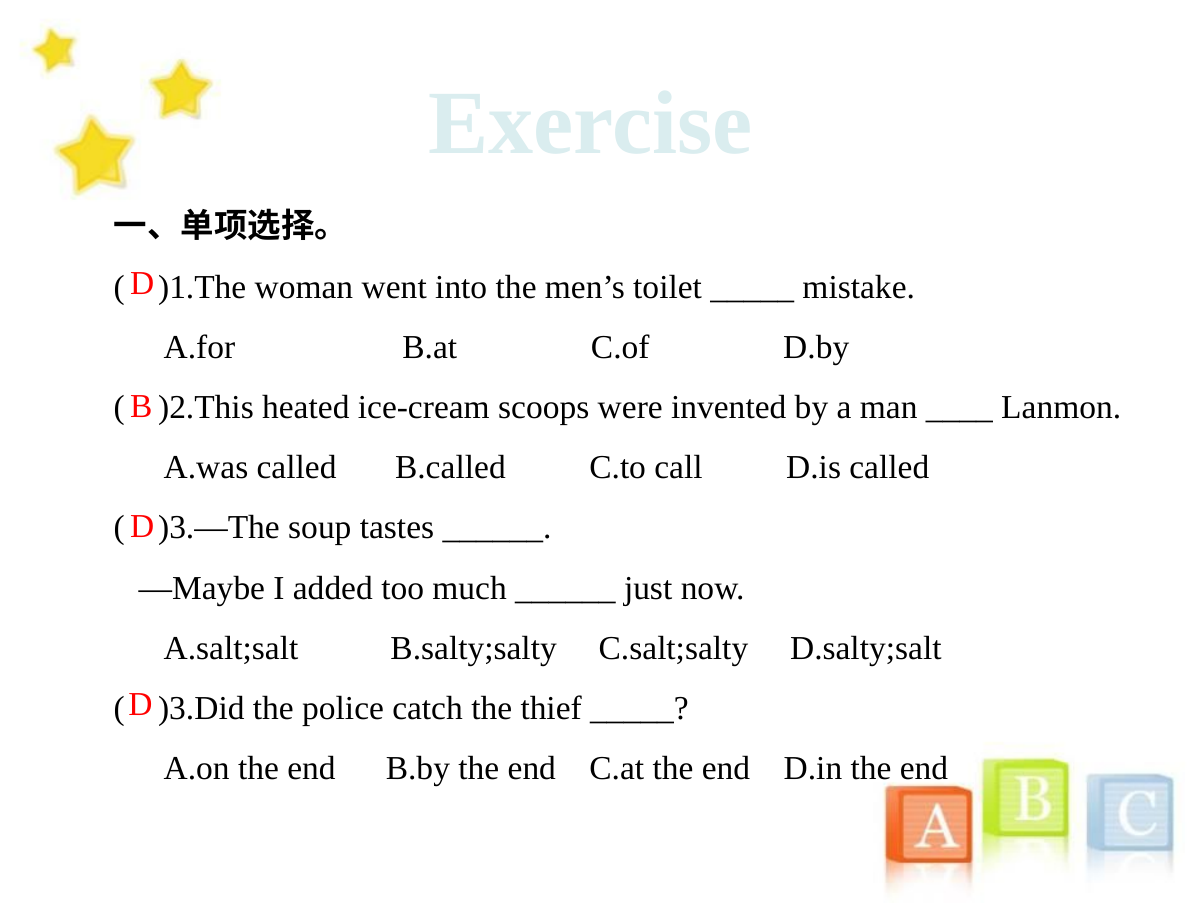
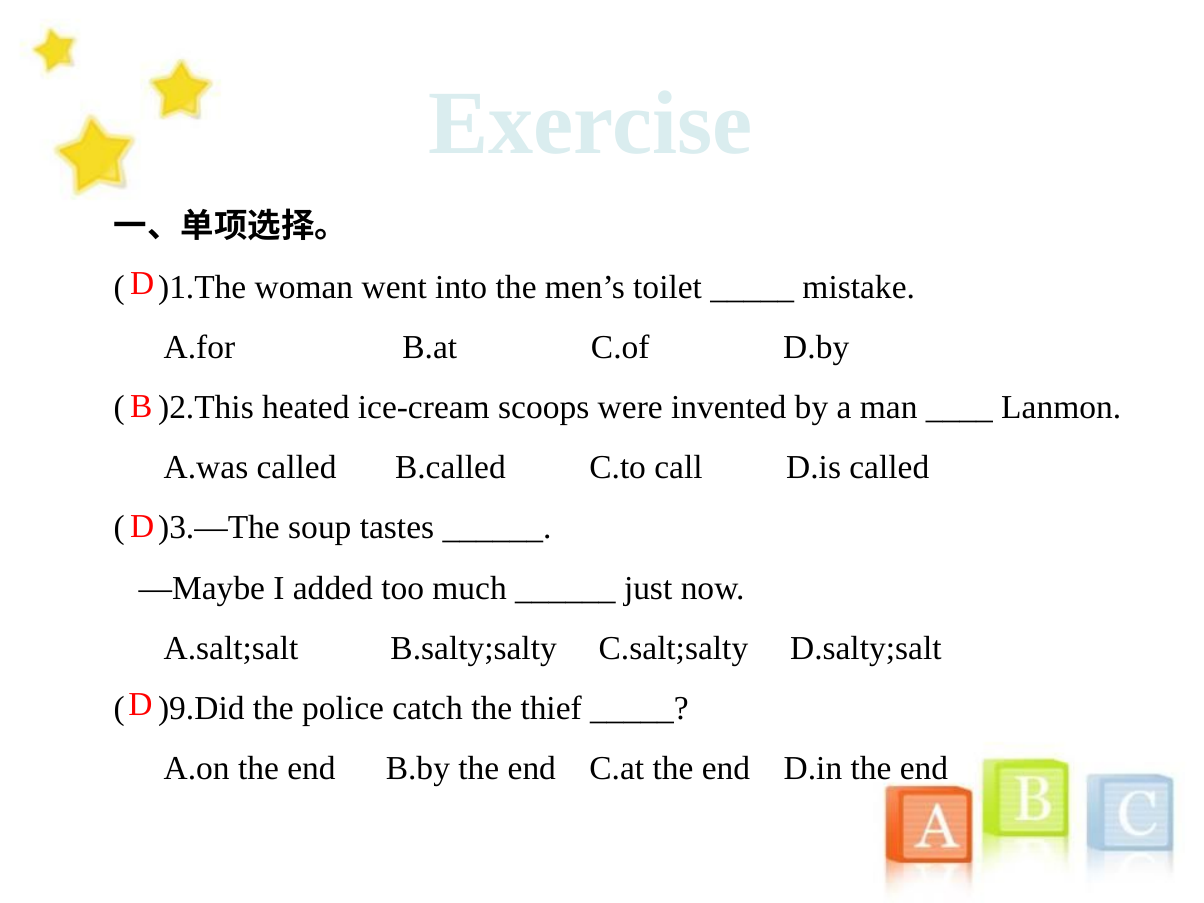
)3.Did: )3.Did -> )9.Did
